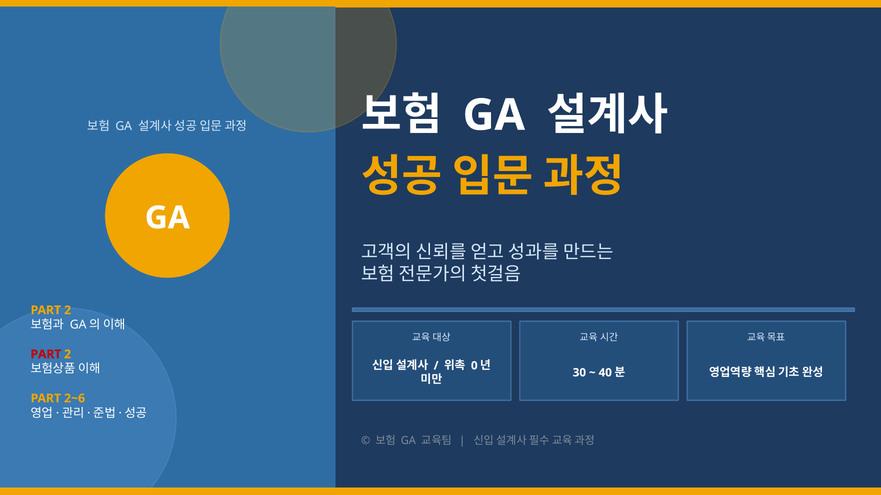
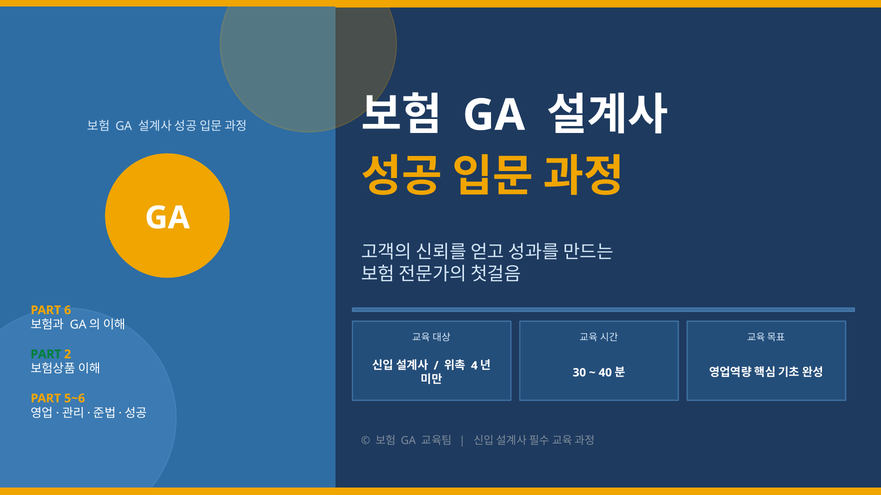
2 at (68, 311): 2 -> 6
PART at (46, 355) colour: red -> green
0: 0 -> 4
2~6: 2~6 -> 5~6
